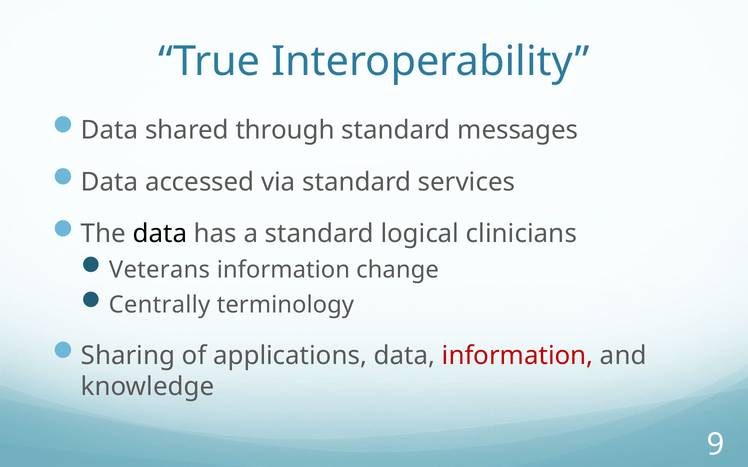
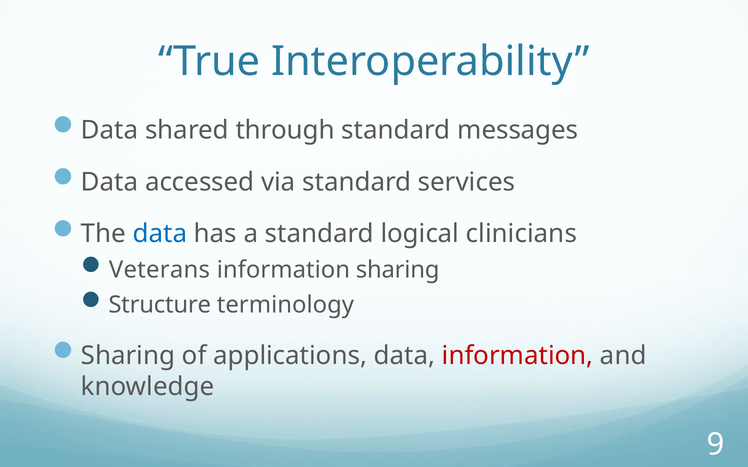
data at (160, 234) colour: black -> blue
information change: change -> sharing
Centrally: Centrally -> Structure
